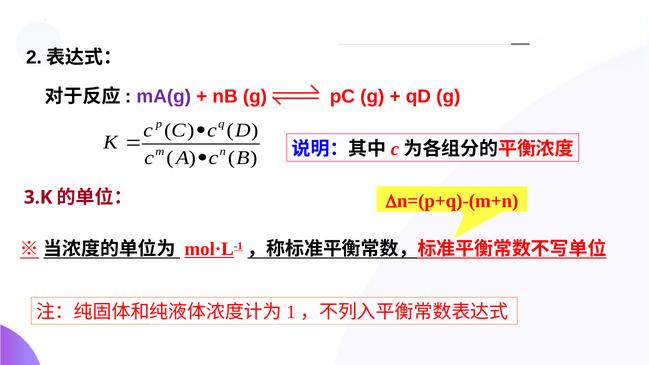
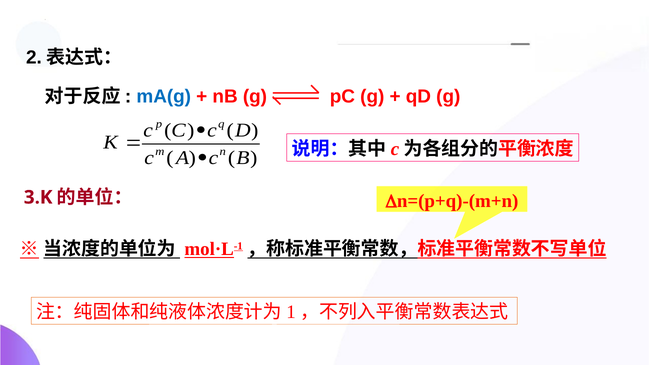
mA(g colour: purple -> blue
